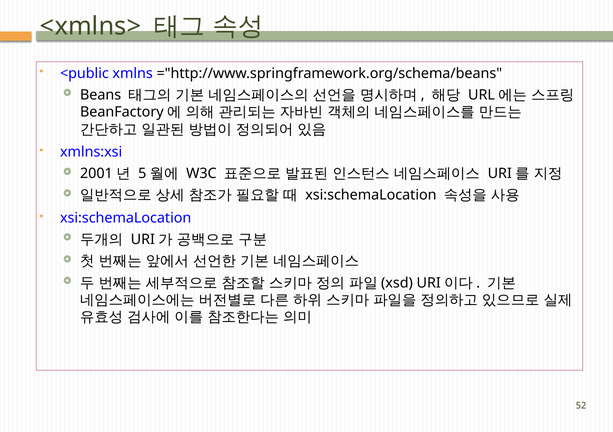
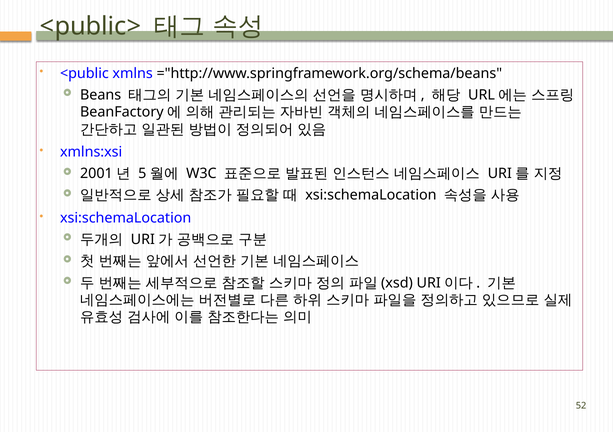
<xmlns>: <xmlns> -> <public>
